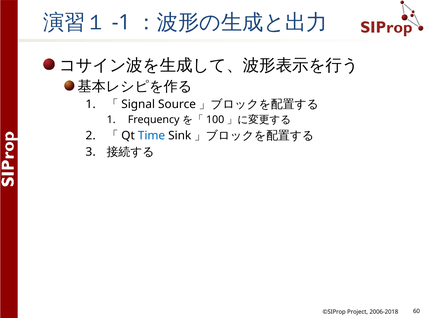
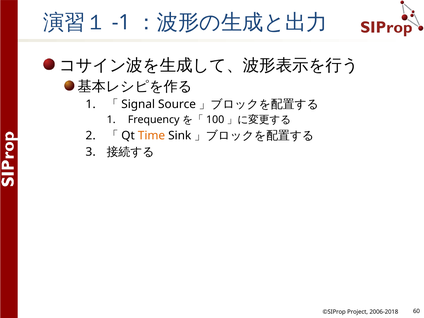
Time colour: blue -> orange
